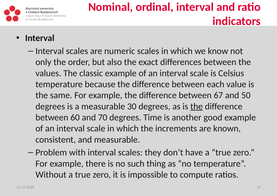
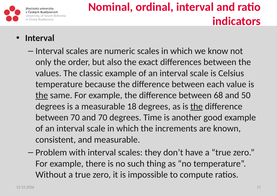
the at (42, 95) underline: none -> present
67: 67 -> 68
30: 30 -> 18
between 60: 60 -> 70
